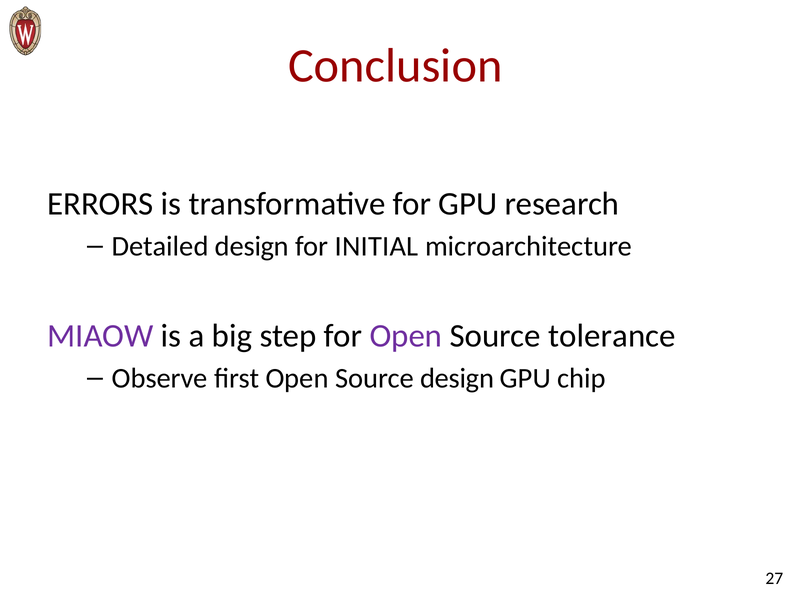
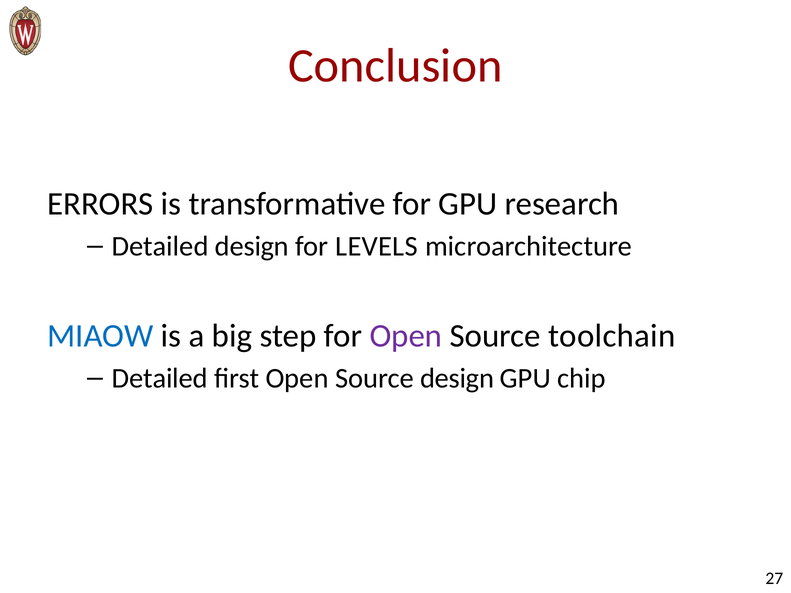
INITIAL: INITIAL -> LEVELS
MIAOW colour: purple -> blue
tolerance: tolerance -> toolchain
Observe at (160, 379): Observe -> Detailed
